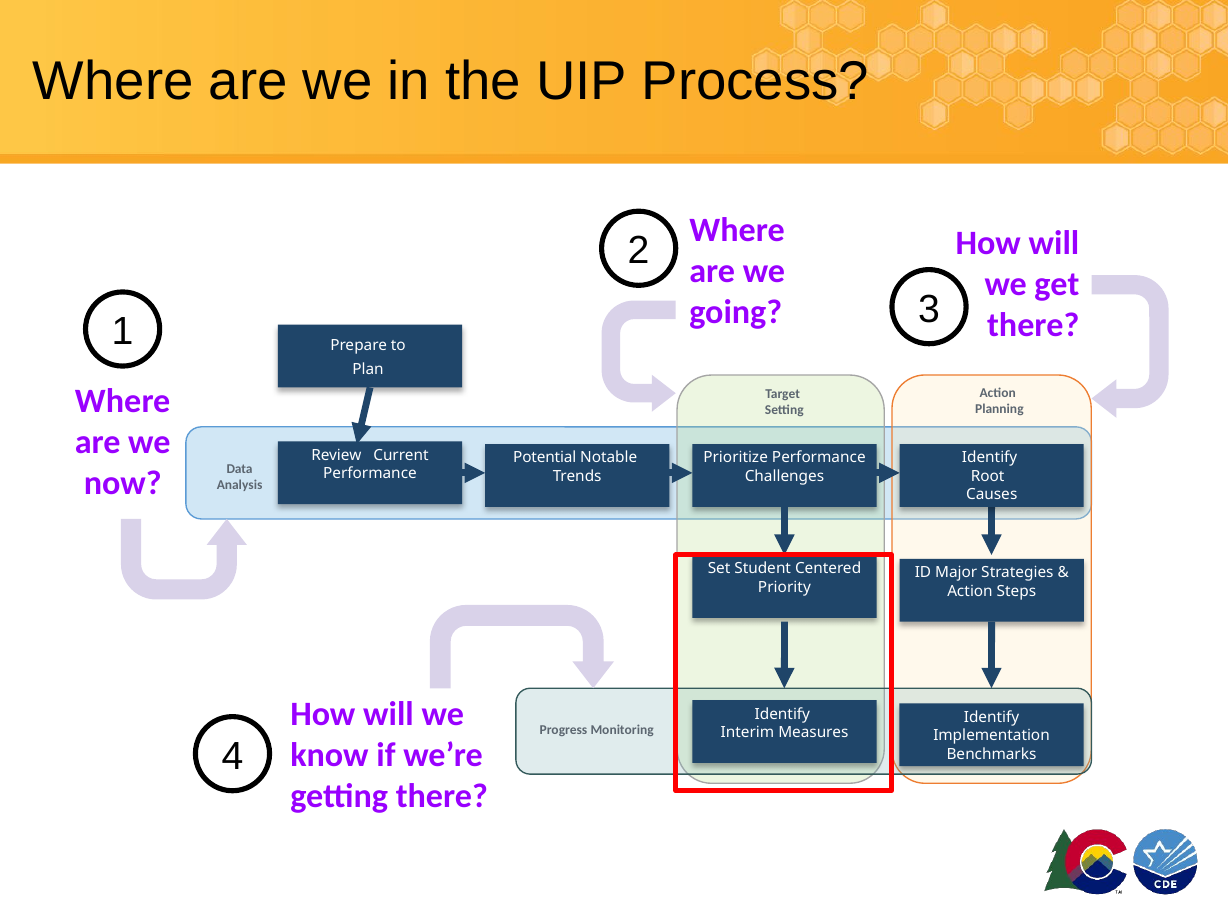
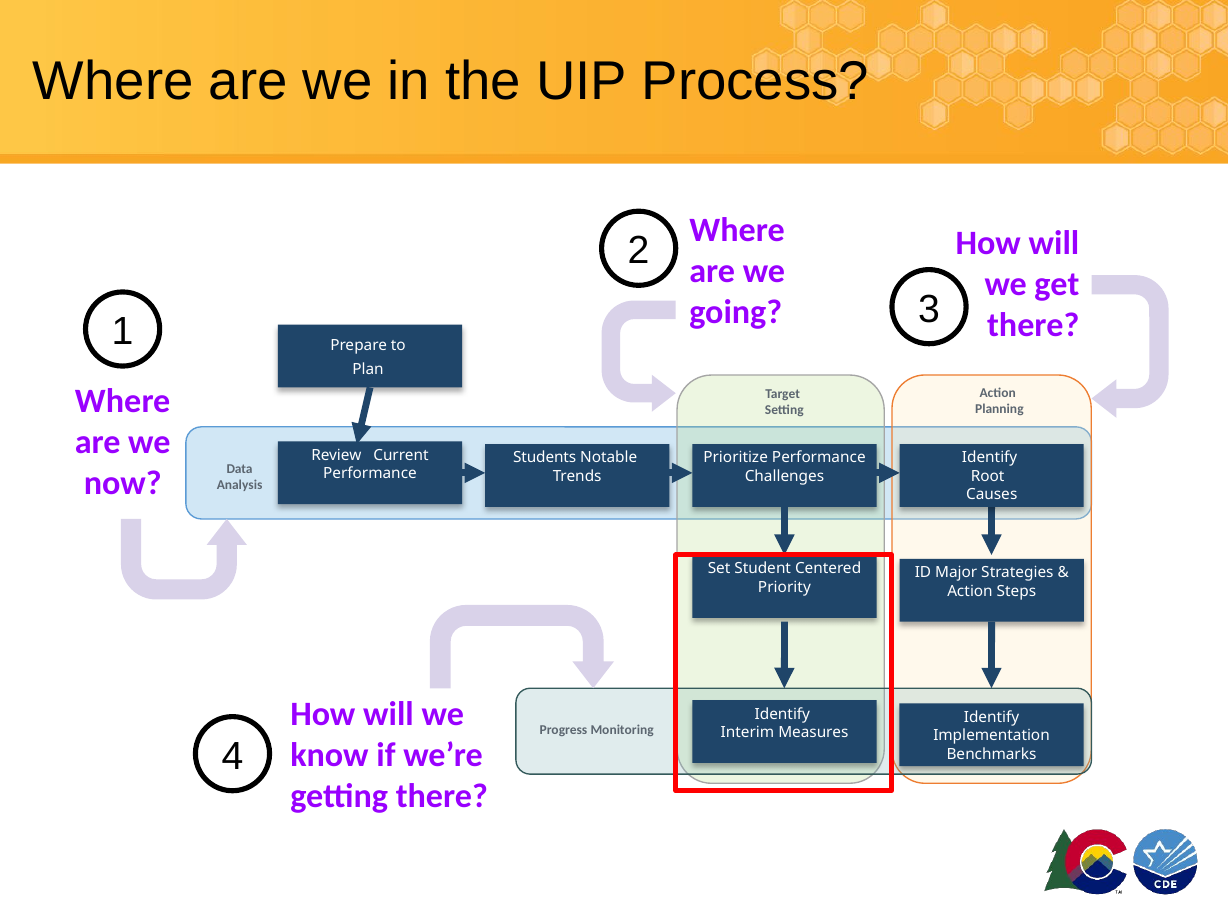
Potential: Potential -> Students
